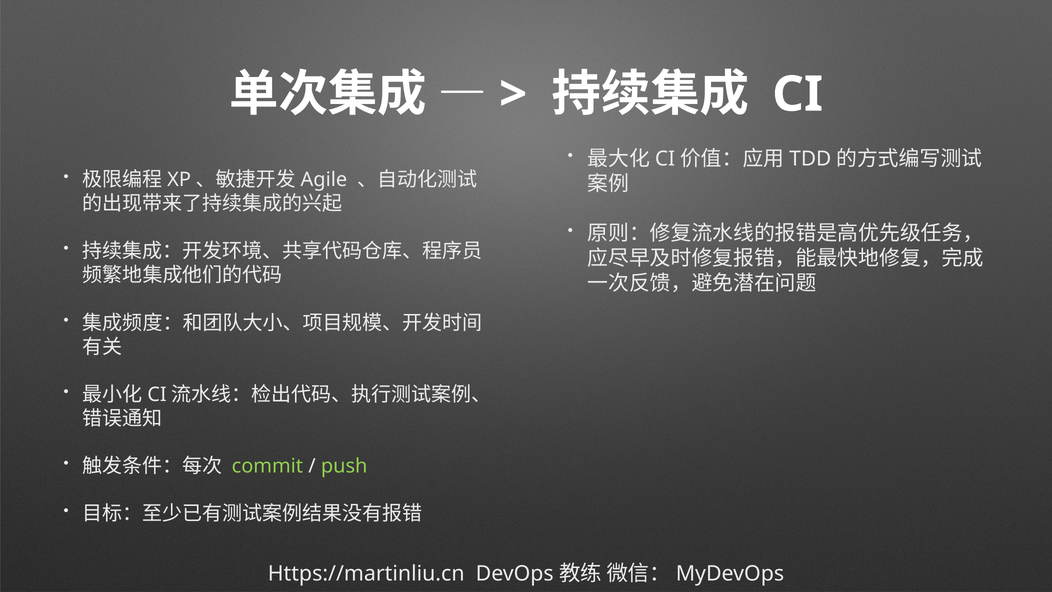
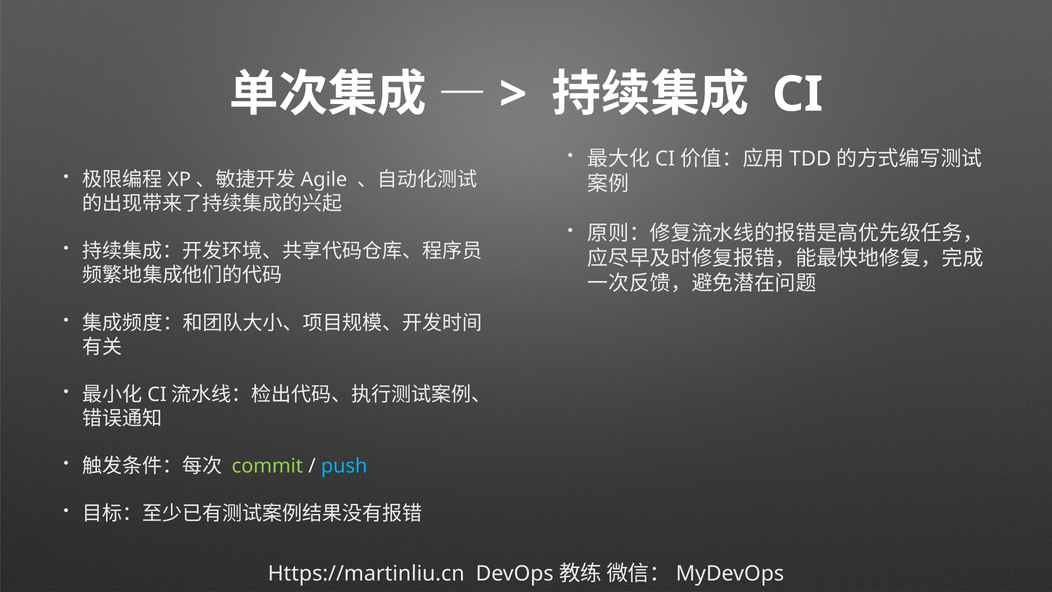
push colour: light green -> light blue
